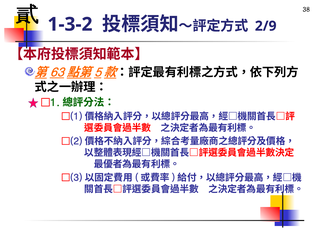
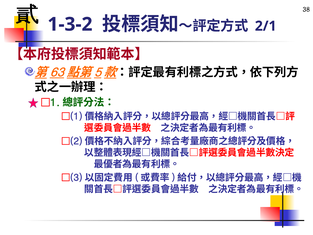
2/9: 2/9 -> 2/1
